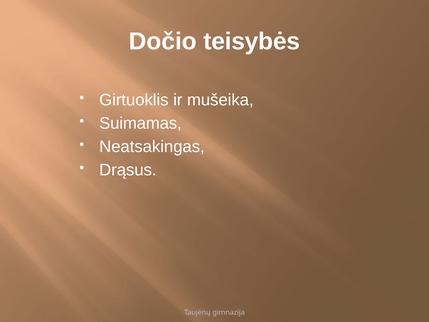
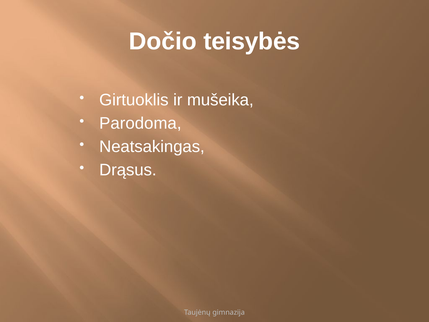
Suimamas: Suimamas -> Parodoma
